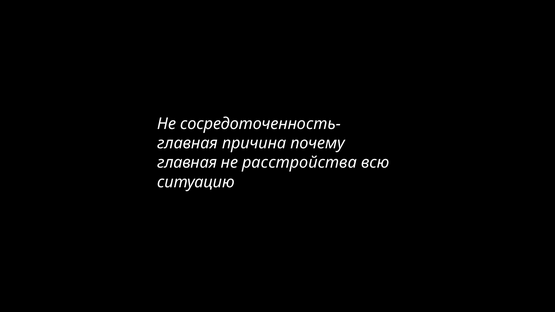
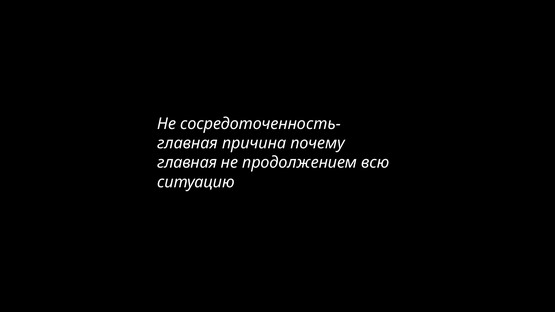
расстройства: расстройства -> продолжением
